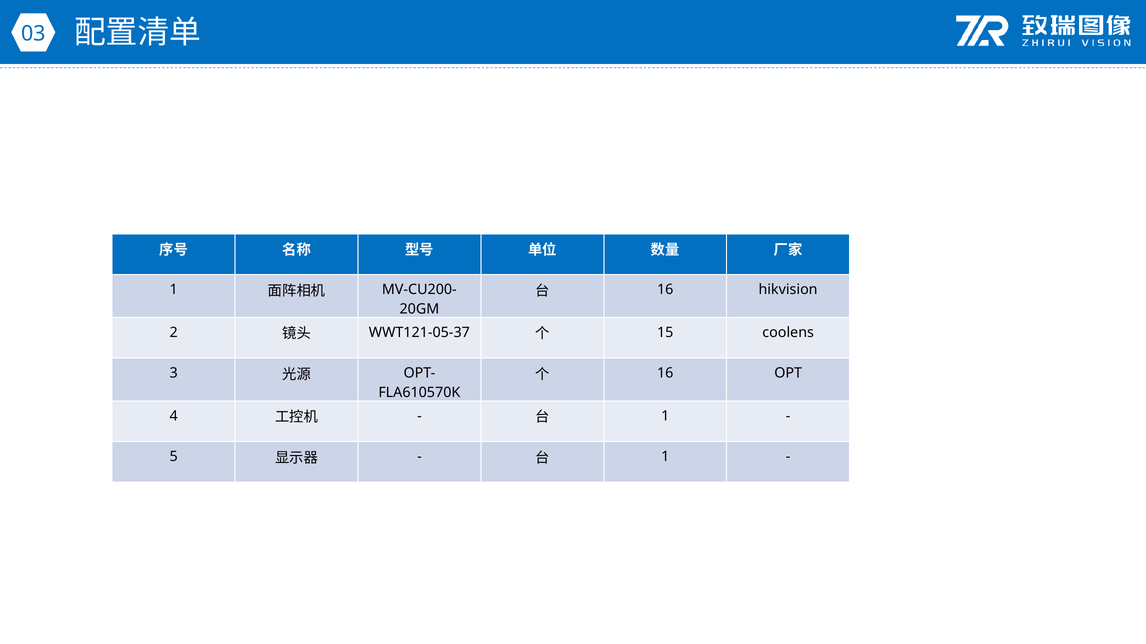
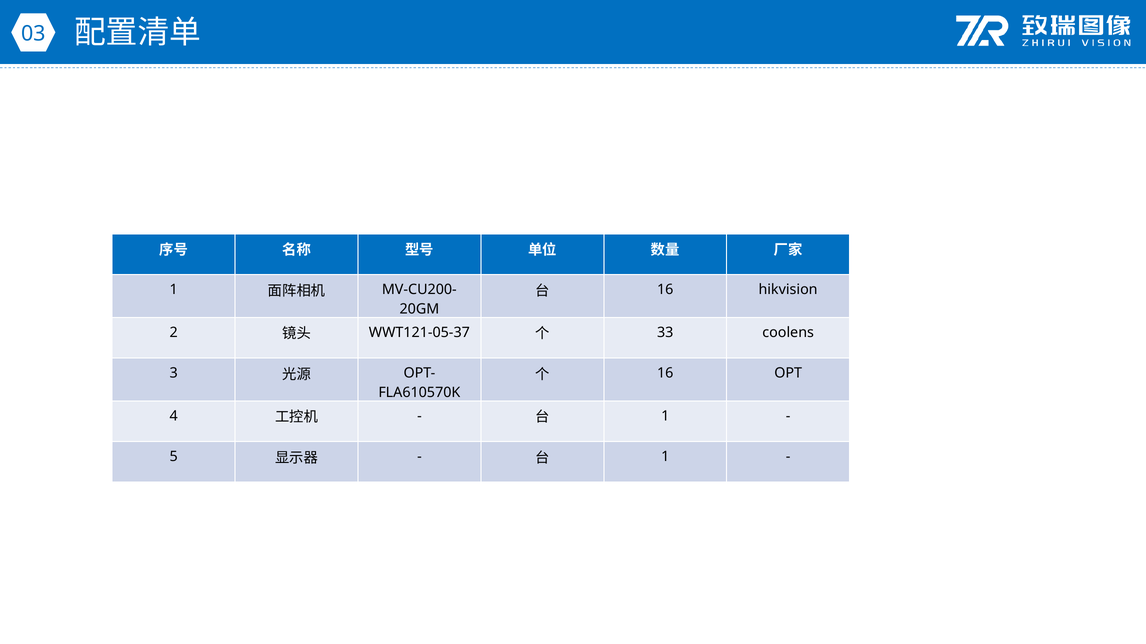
15: 15 -> 33
